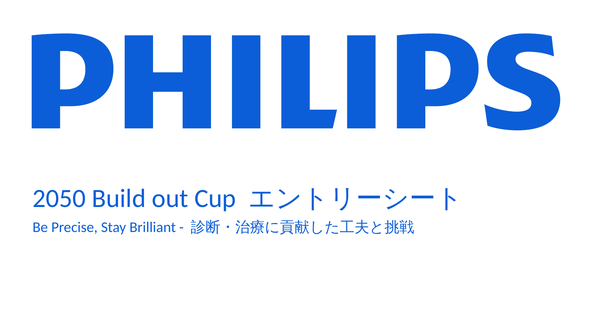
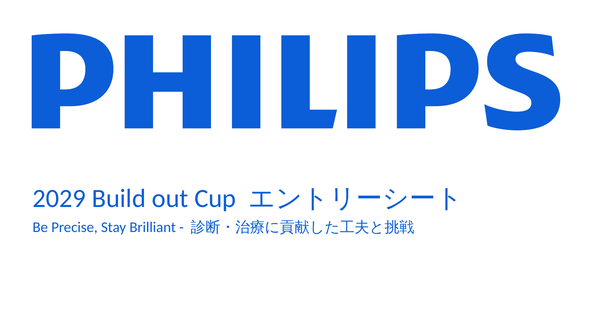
2050: 2050 -> 2029
